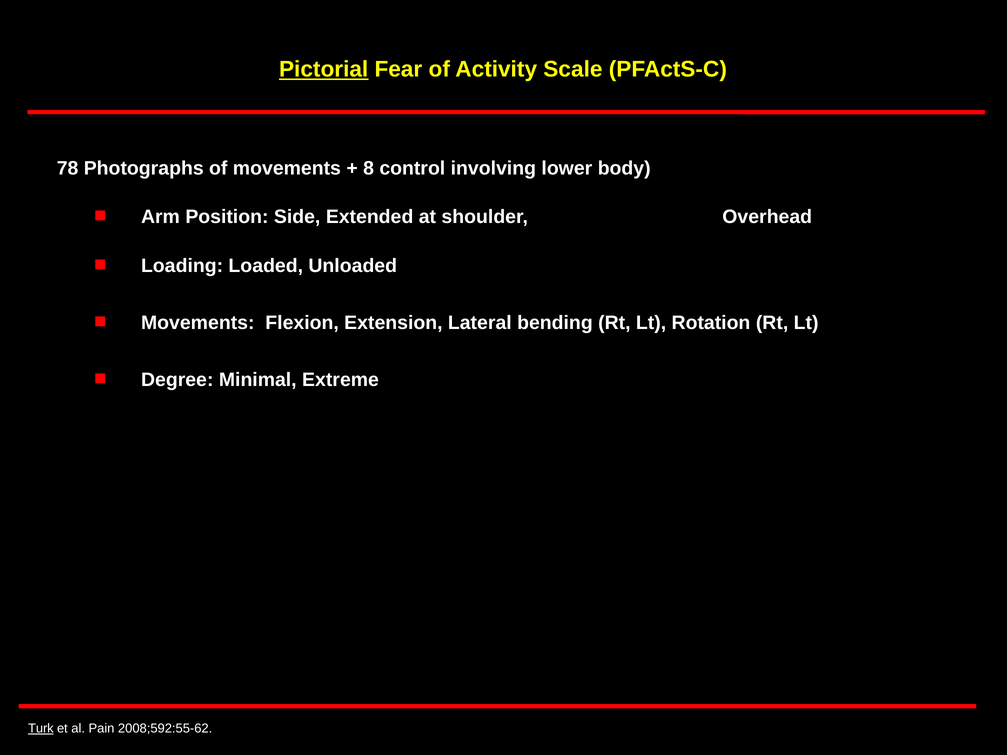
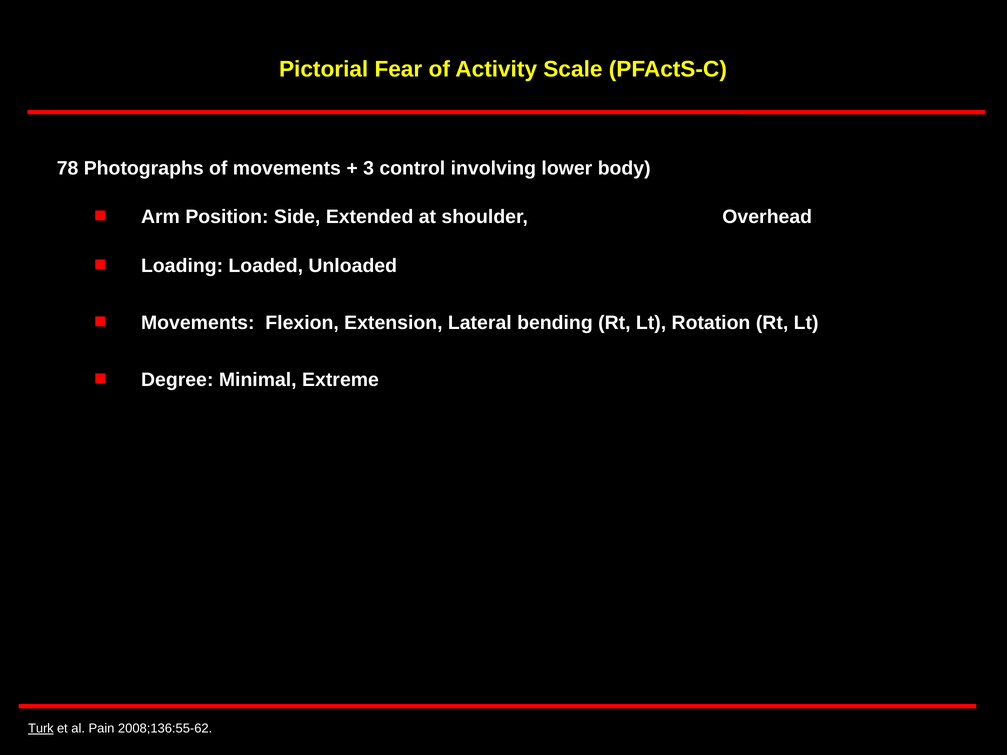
Pictorial underline: present -> none
8: 8 -> 3
2008;592:55-62: 2008;592:55-62 -> 2008;136:55-62
